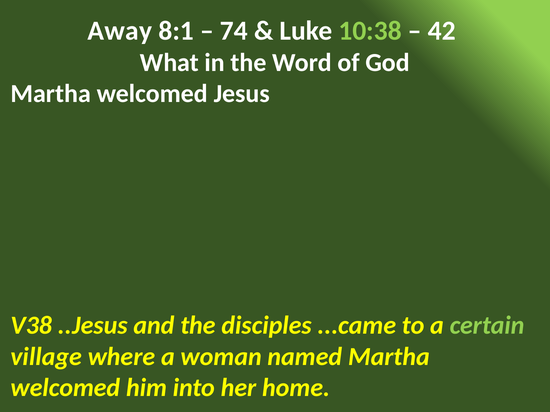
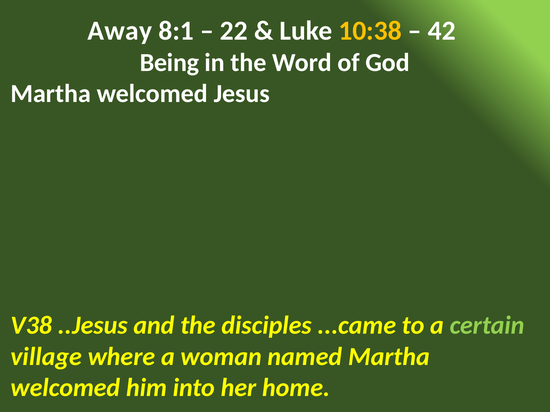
74: 74 -> 22
10:38 colour: light green -> yellow
What: What -> Being
